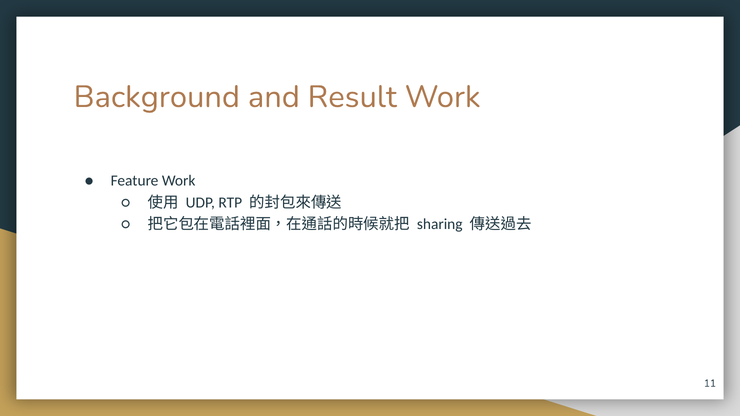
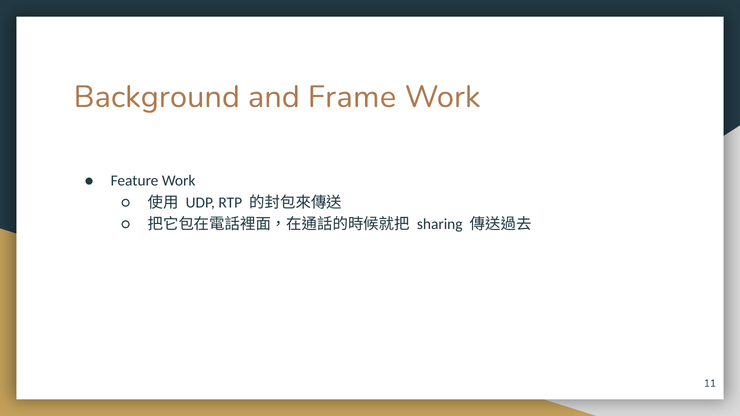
Result: Result -> Frame
